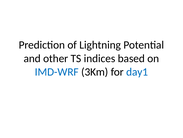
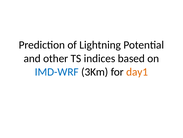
day1 colour: blue -> orange
